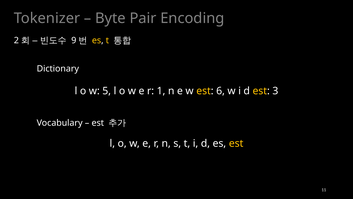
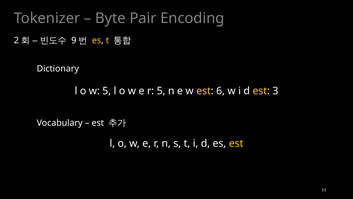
r 1: 1 -> 5
